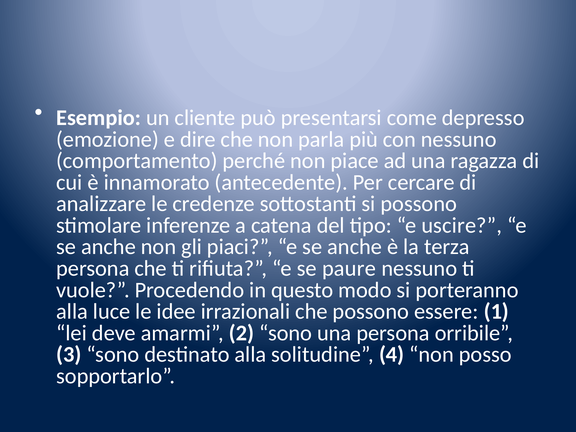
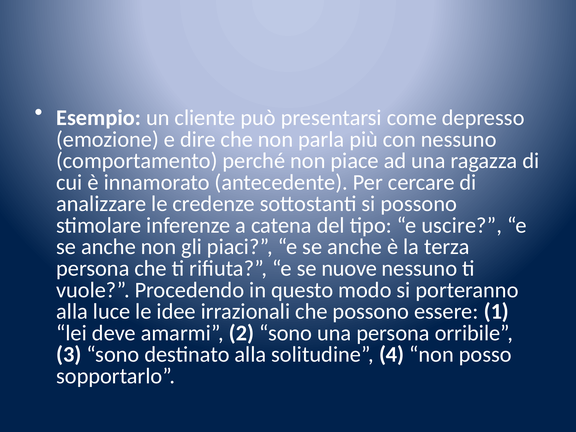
paure: paure -> nuove
